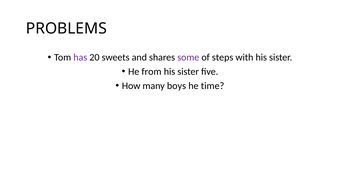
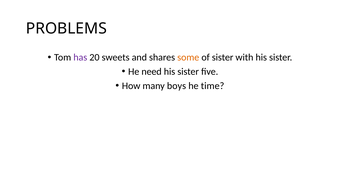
some colour: purple -> orange
of steps: steps -> sister
from: from -> need
